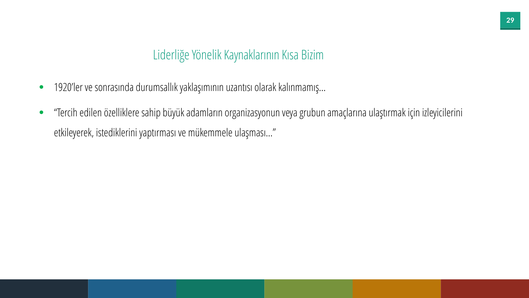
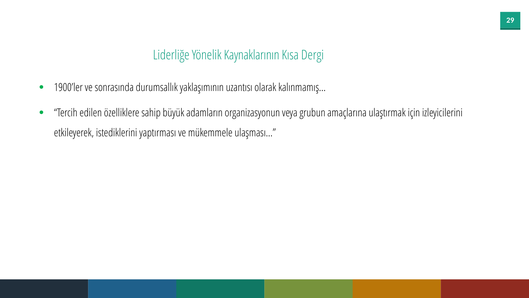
Bizim: Bizim -> Dergi
1920’ler: 1920’ler -> 1900’ler
